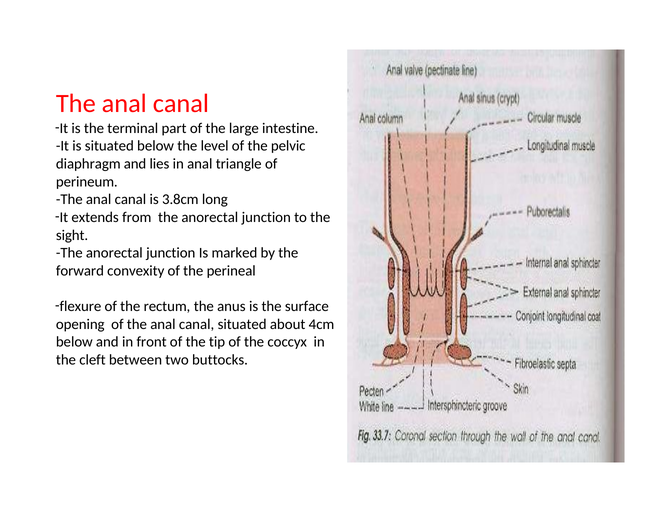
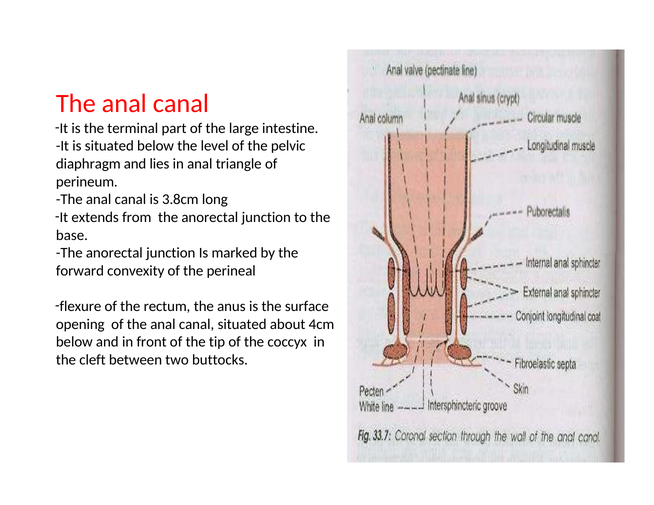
sight: sight -> base
